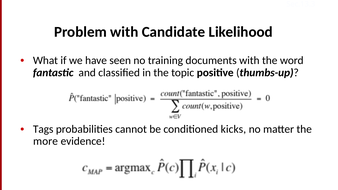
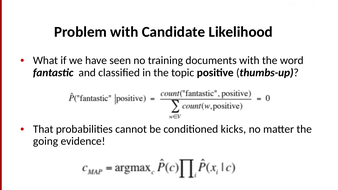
Tags: Tags -> That
more: more -> going
